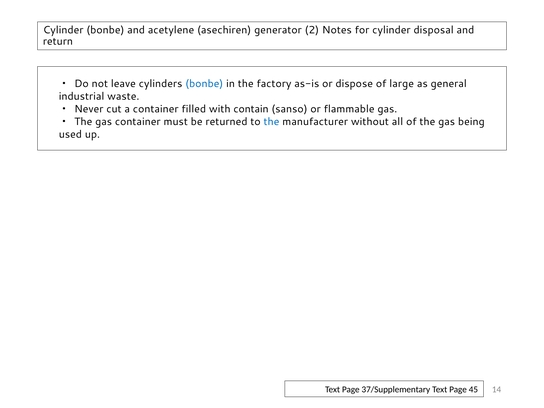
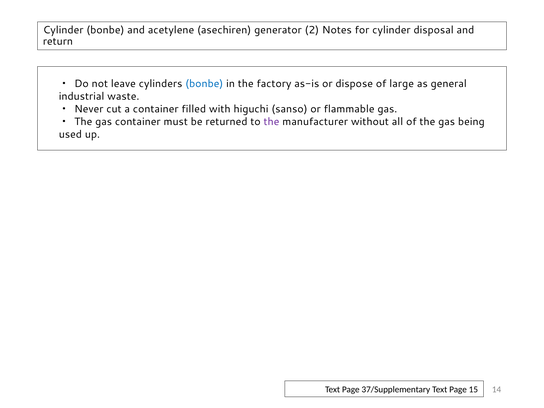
contain: contain -> higuchi
the at (271, 122) colour: blue -> purple
45: 45 -> 15
